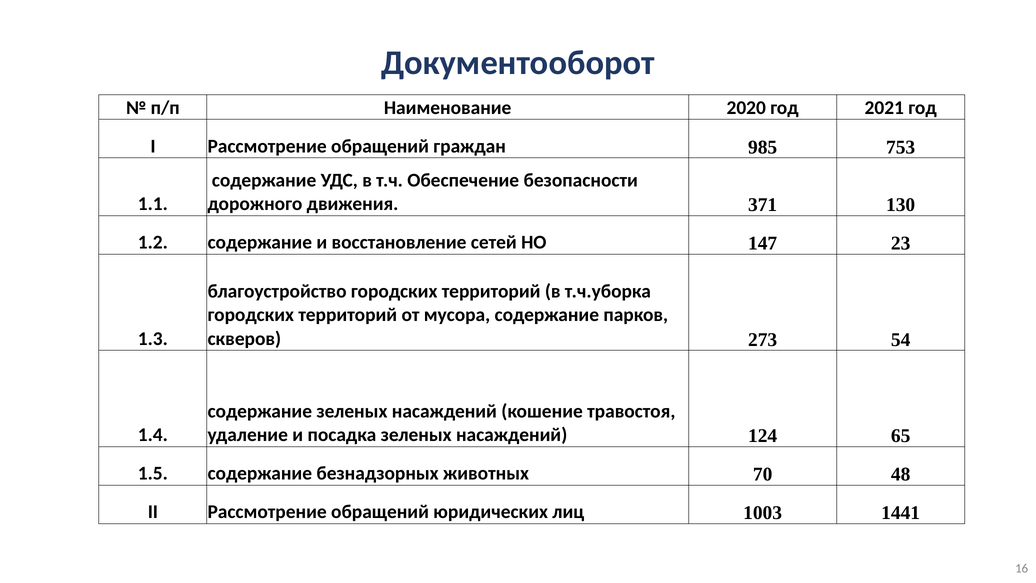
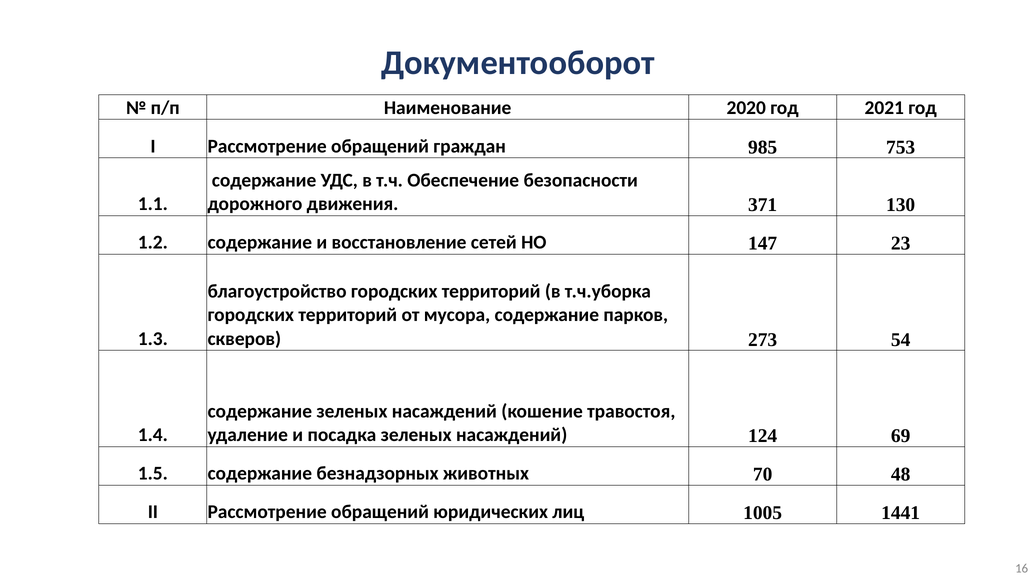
65: 65 -> 69
1003: 1003 -> 1005
